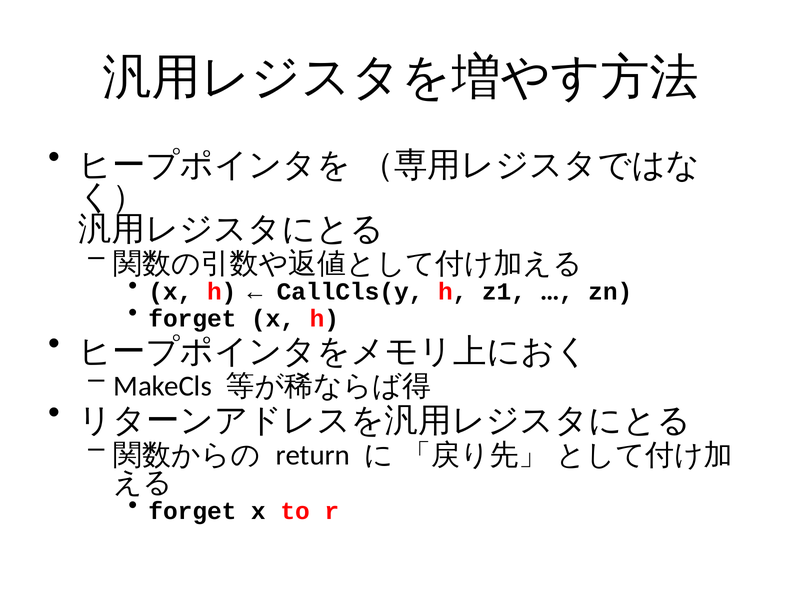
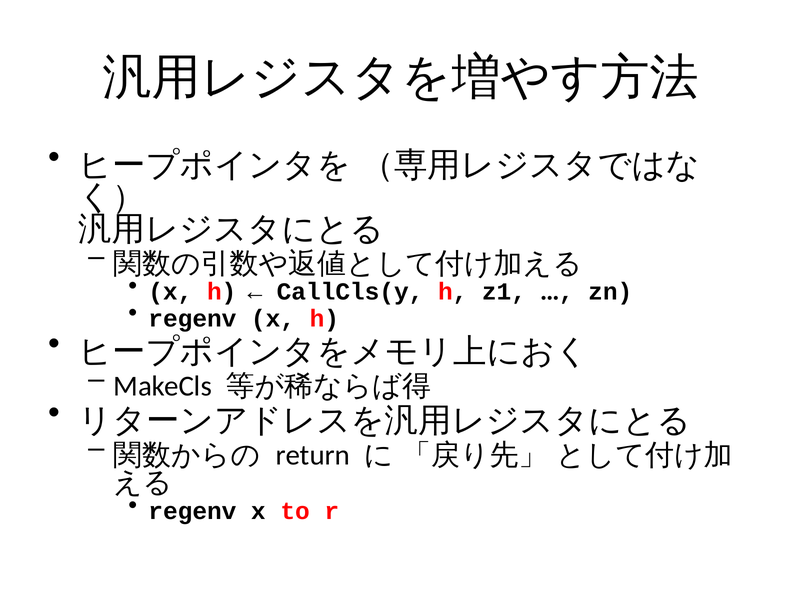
forget at (192, 319): forget -> regenv
forget at (192, 511): forget -> regenv
